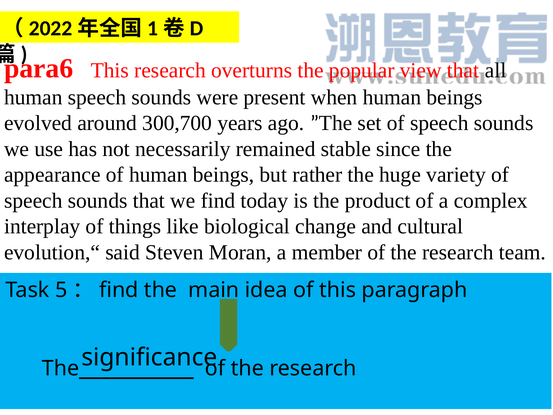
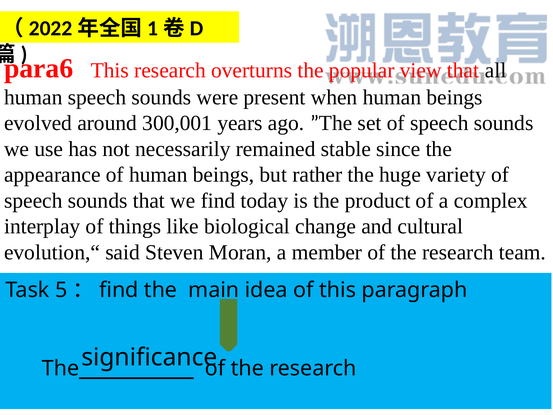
300,700: 300,700 -> 300,001
